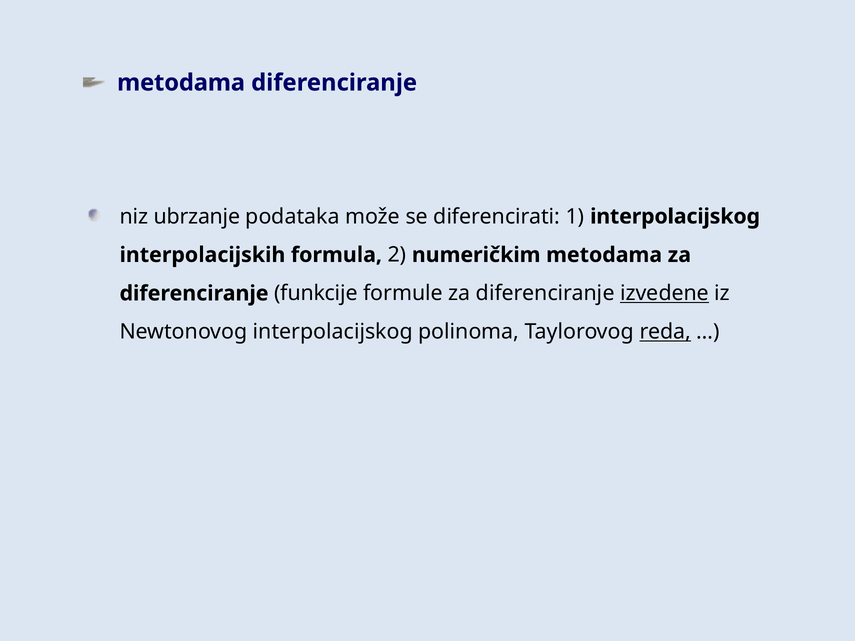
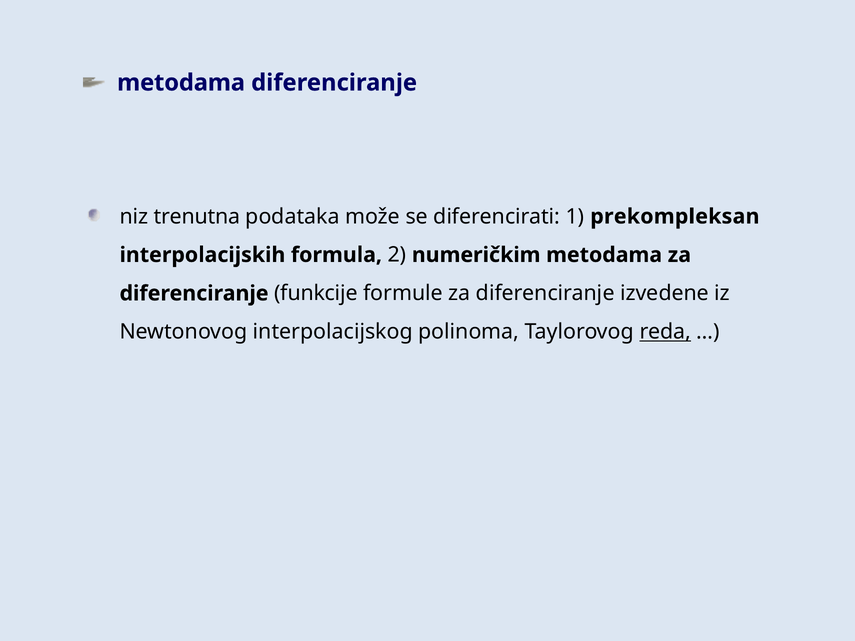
ubrzanje: ubrzanje -> trenutna
1 interpolacijskog: interpolacijskog -> prekompleksan
izvedene underline: present -> none
